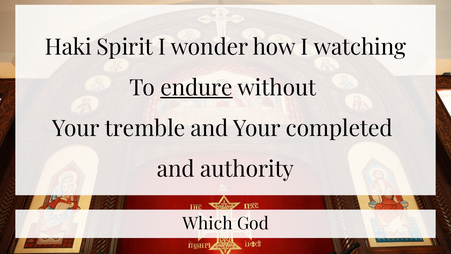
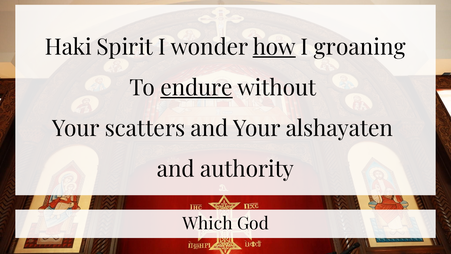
how underline: none -> present
watching: watching -> groaning
tremble: tremble -> scatters
completed: completed -> alshayaten
